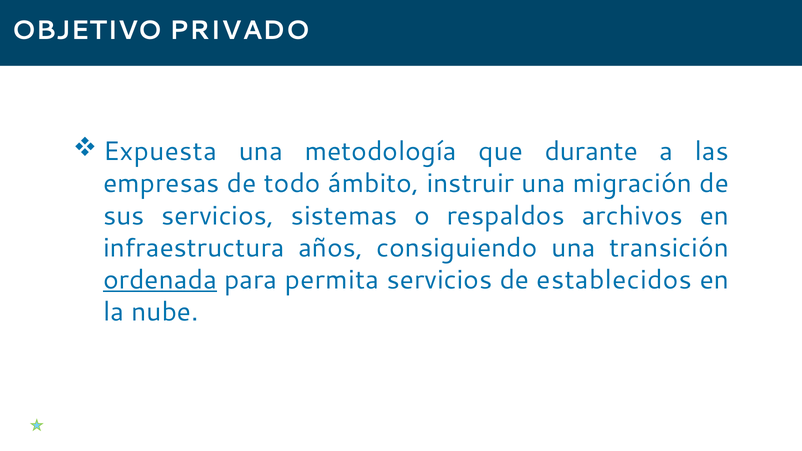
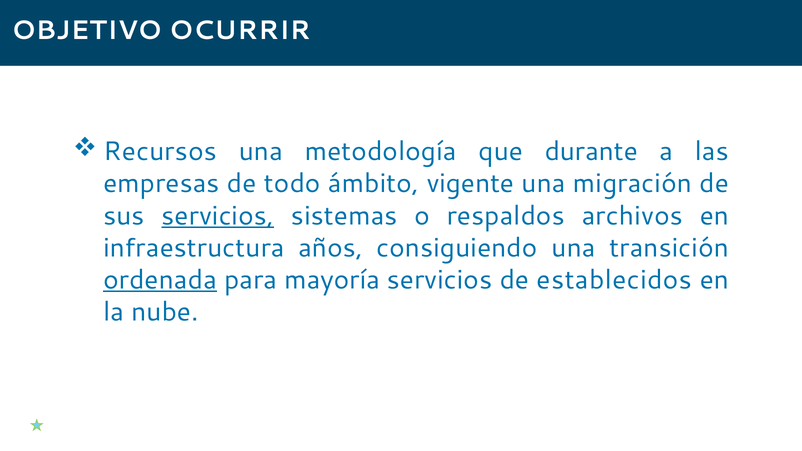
PRIVADO: PRIVADO -> OCURRIR
Expuesta: Expuesta -> Recursos
instruir: instruir -> vigente
servicios at (218, 216) underline: none -> present
permita: permita -> mayoría
